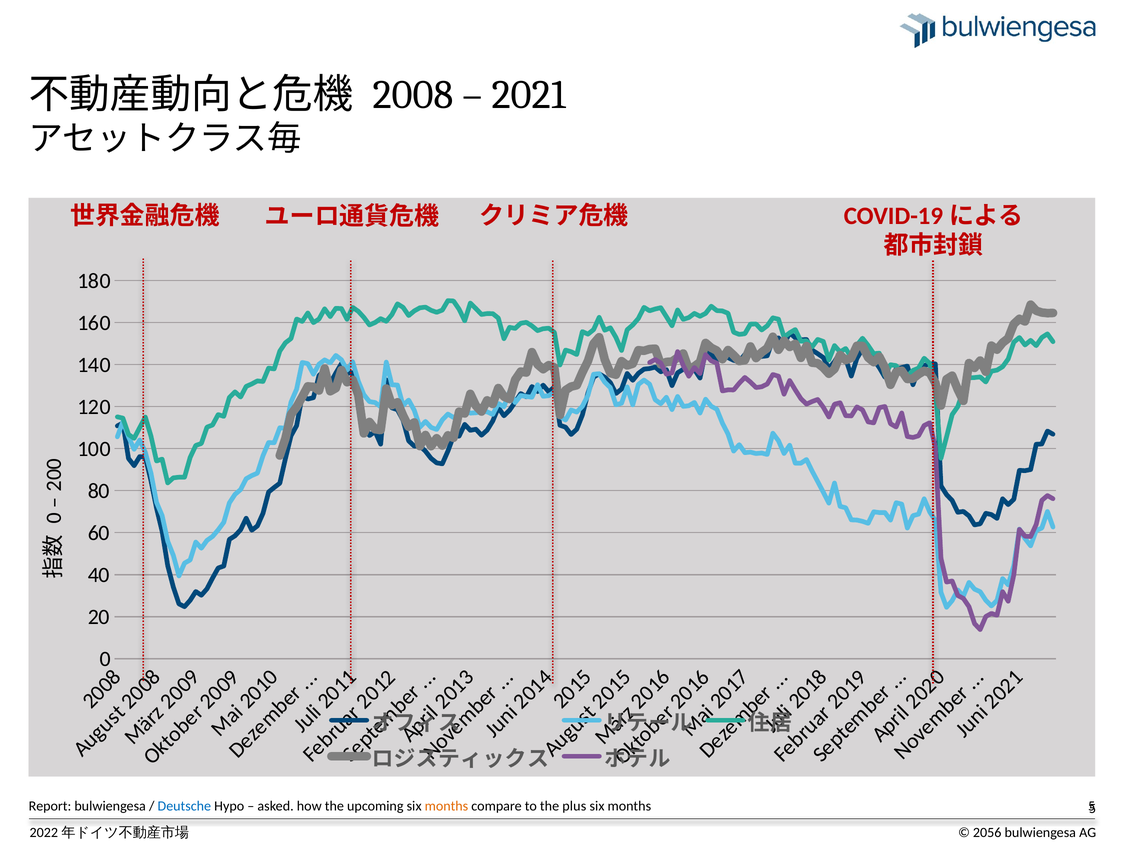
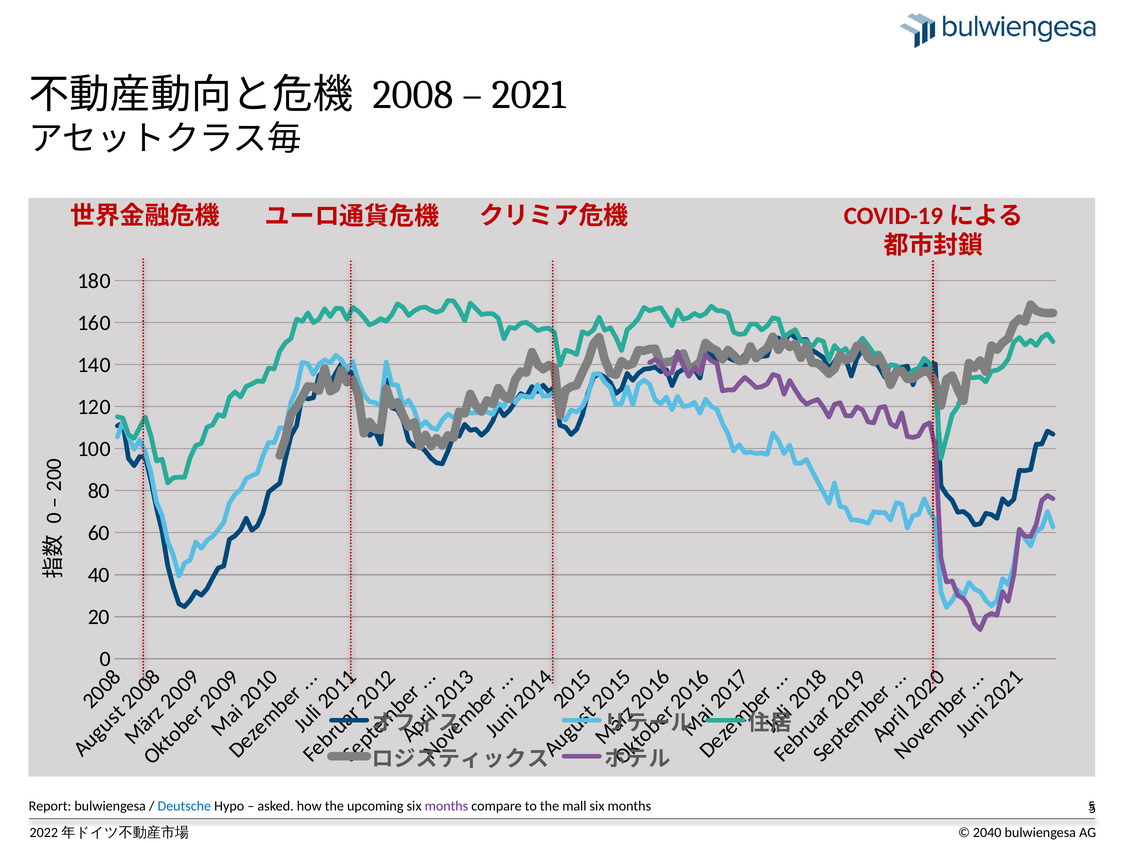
months at (446, 806) colour: orange -> purple
plus: plus -> mall
2056: 2056 -> 2040
